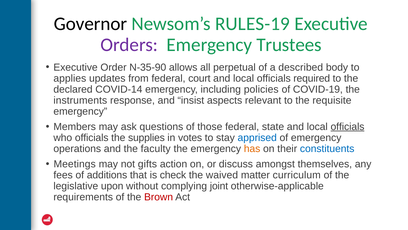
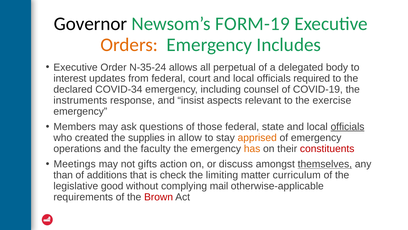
RULES-19: RULES-19 -> FORM-19
Orders colour: purple -> orange
Trustees: Trustees -> Includes
N-35-90: N-35-90 -> N-35-24
described: described -> delegated
applies: applies -> interest
COVID-14: COVID-14 -> COVID-34
policies: policies -> counsel
requisite: requisite -> exercise
who officials: officials -> created
votes: votes -> allow
apprised colour: blue -> orange
constituents colour: blue -> red
themselves underline: none -> present
fees: fees -> than
waived: waived -> limiting
upon: upon -> good
joint: joint -> mail
